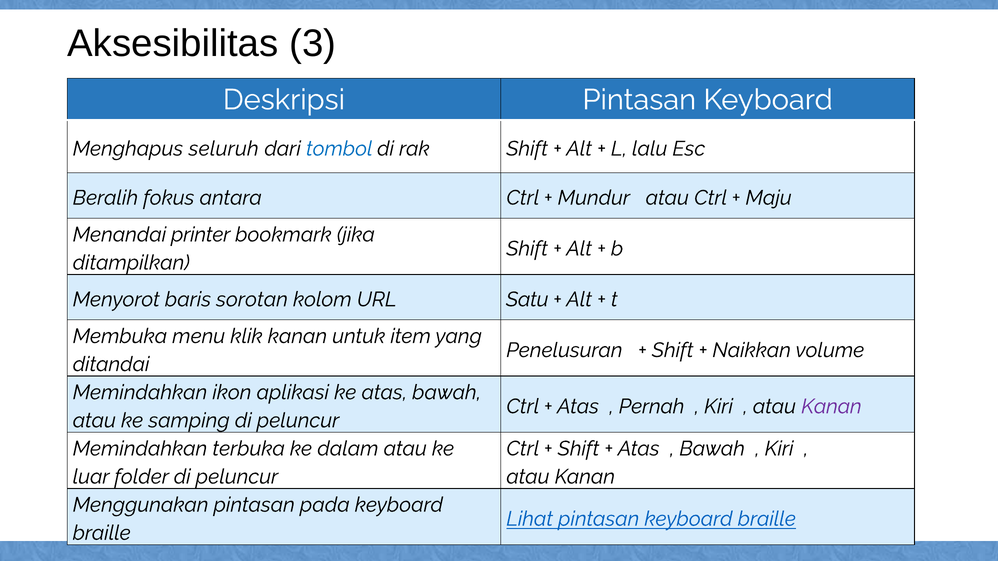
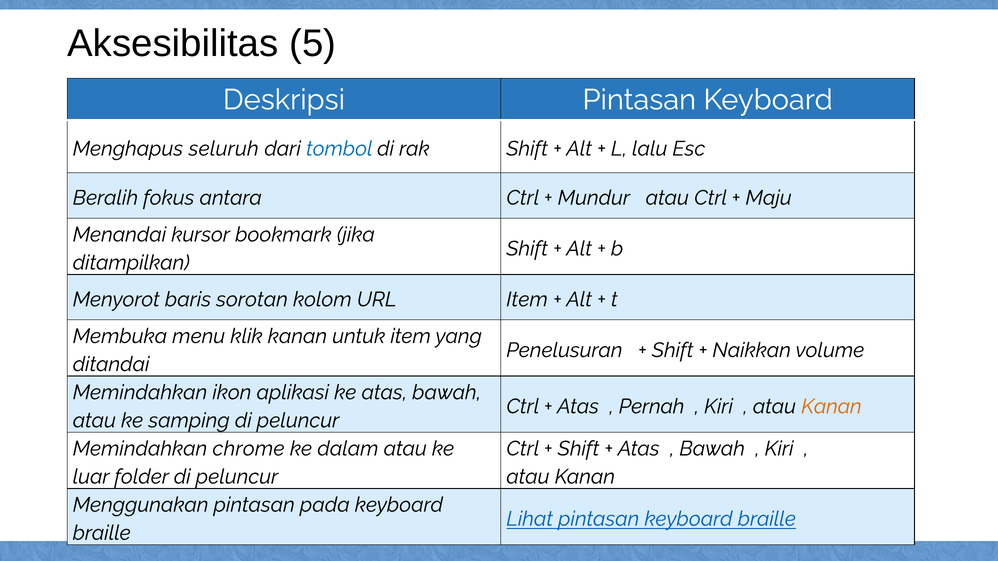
3: 3 -> 5
printer: printer -> kursor
URL Satu: Satu -> Item
Kanan at (831, 407) colour: purple -> orange
terbuka: terbuka -> chrome
